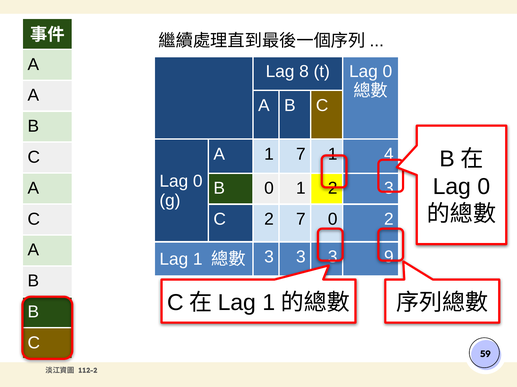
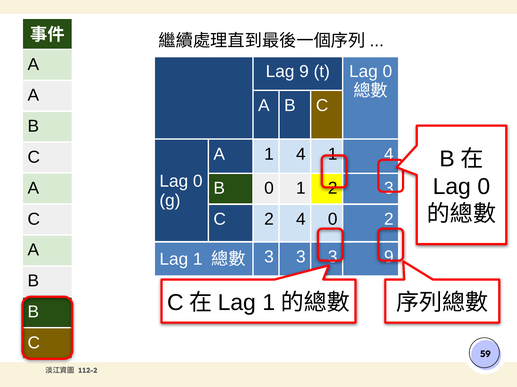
Lag 8: 8 -> 9
A 1 7: 7 -> 4
2 7: 7 -> 4
